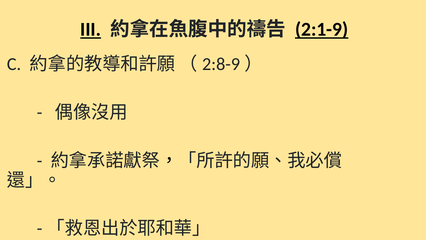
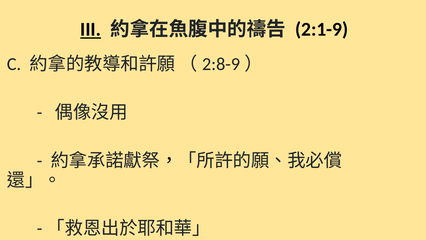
2:1-9 underline: present -> none
